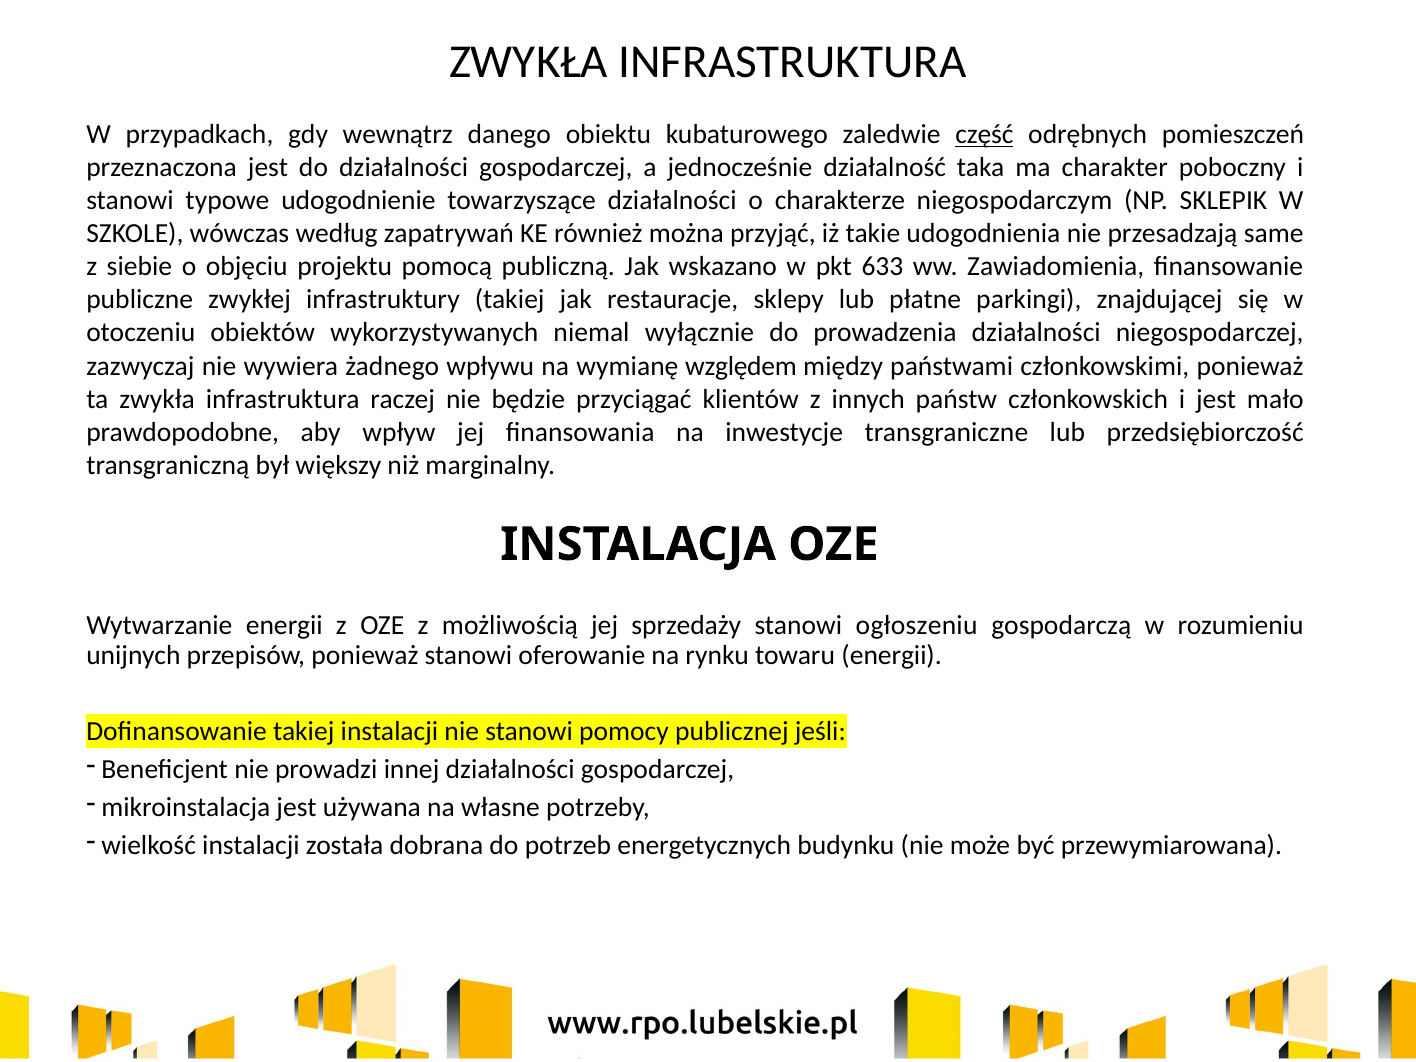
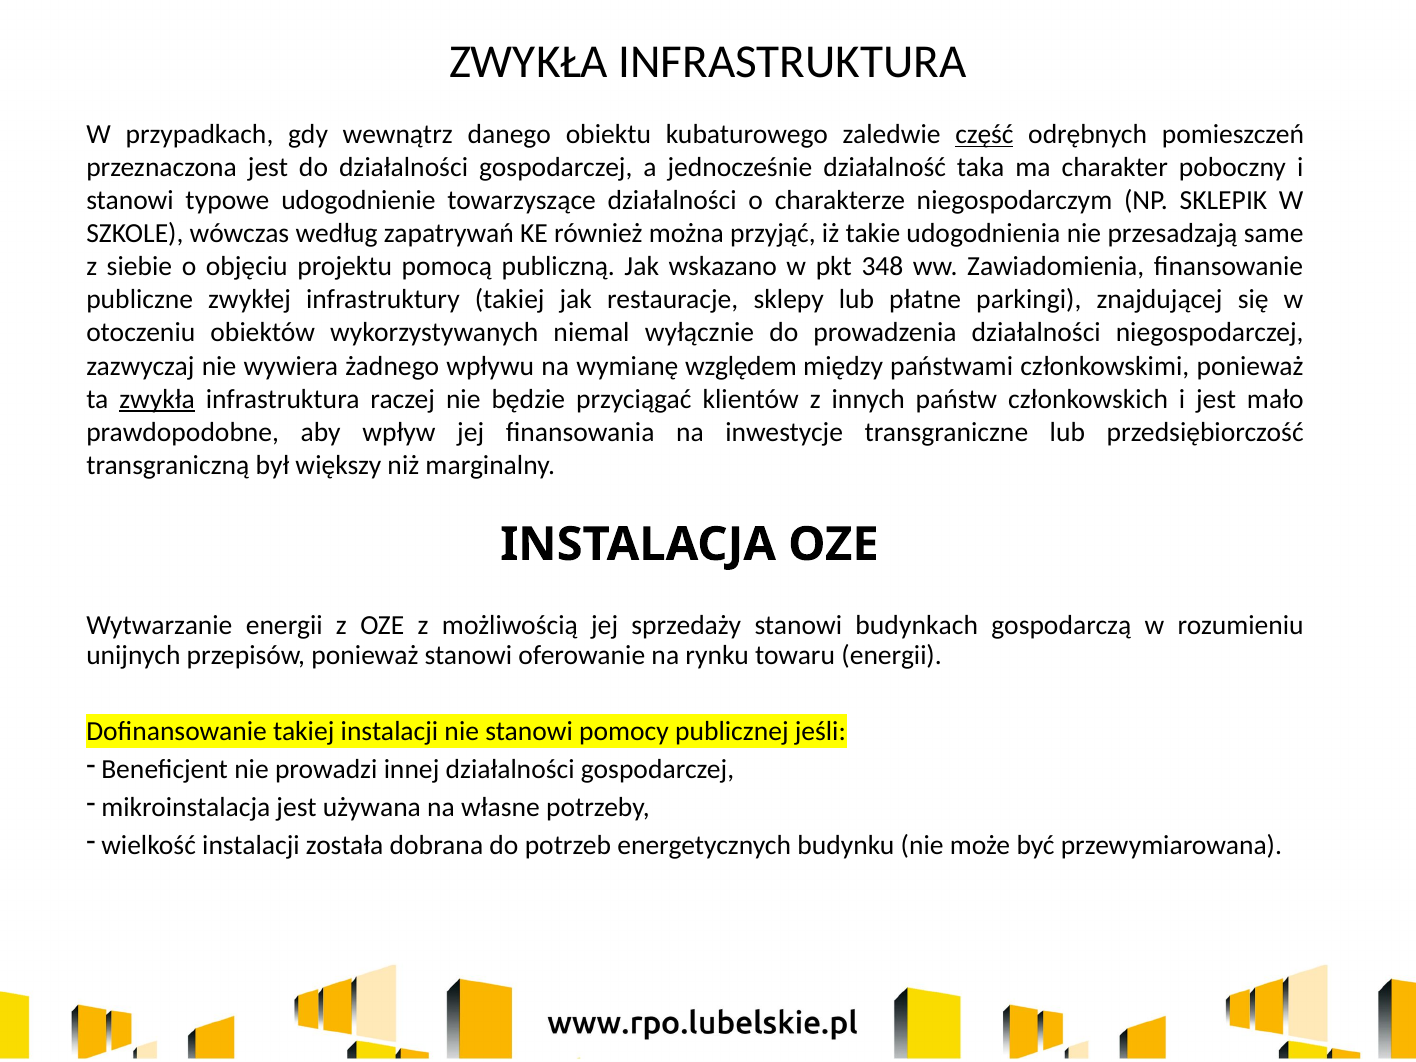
633: 633 -> 348
zwykła at (157, 399) underline: none -> present
ogłoszeniu: ogłoszeniu -> budynkach
